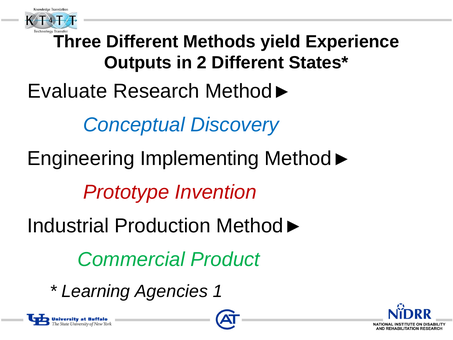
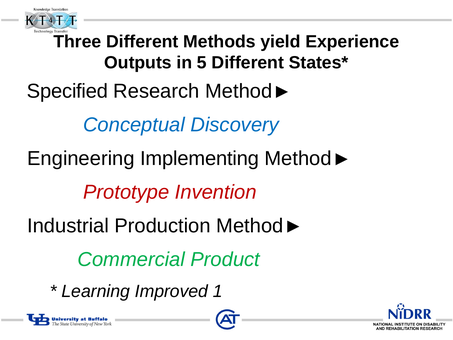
2: 2 -> 5
Evaluate: Evaluate -> Specified
Agencies: Agencies -> Improved
